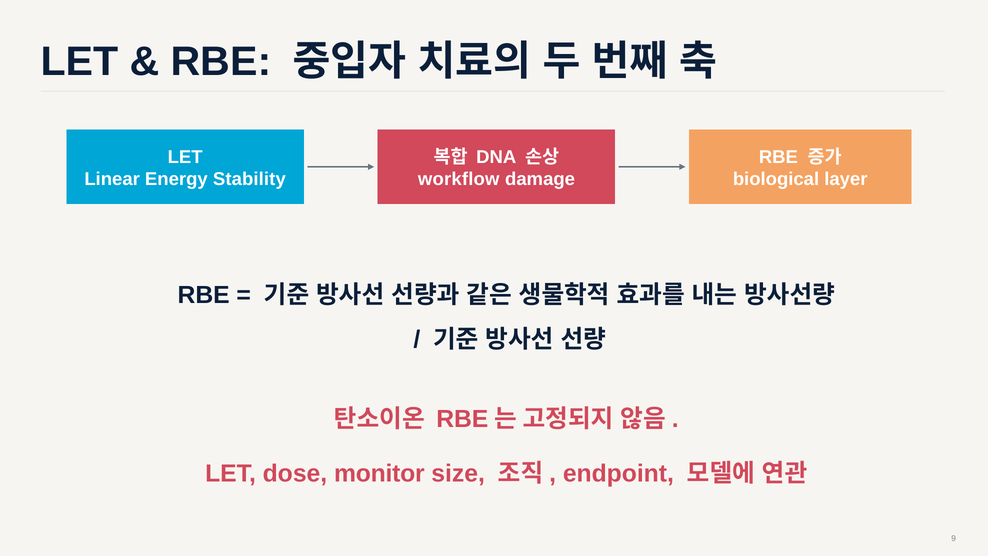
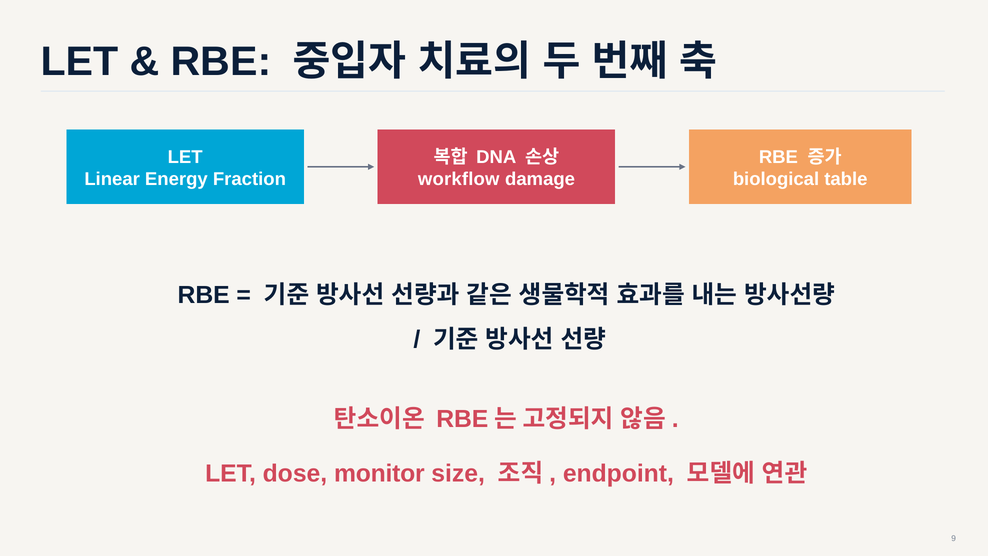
Stability: Stability -> Fraction
layer: layer -> table
